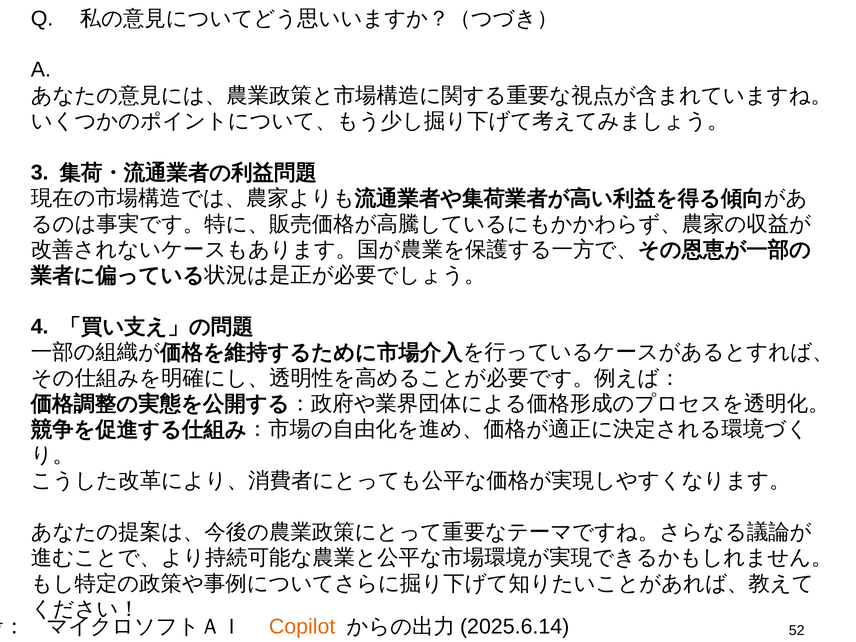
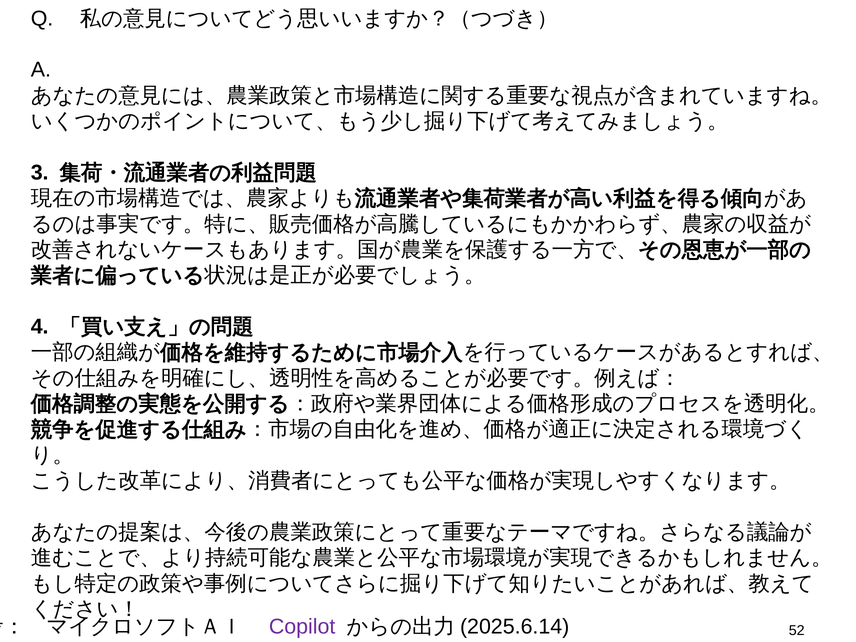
Copilot colour: orange -> purple
